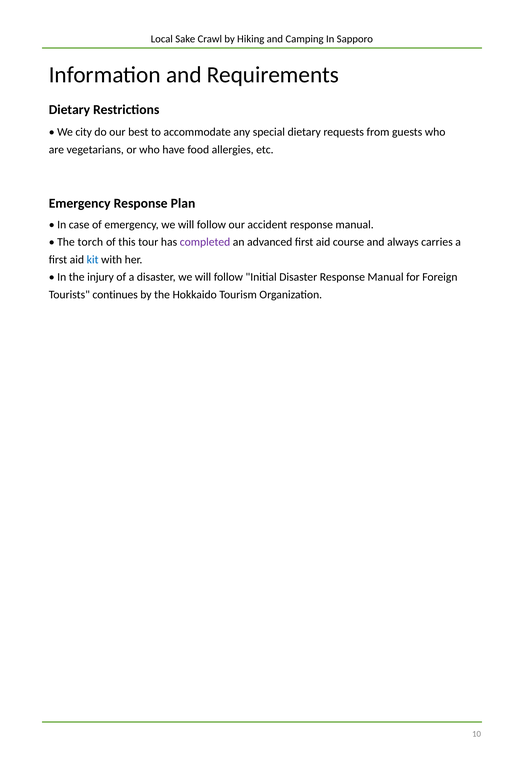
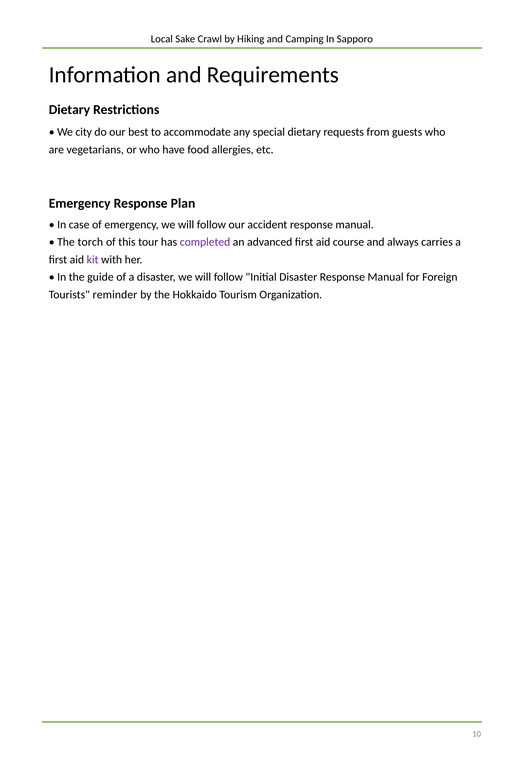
kit colour: blue -> purple
injury: injury -> guide
continues: continues -> reminder
